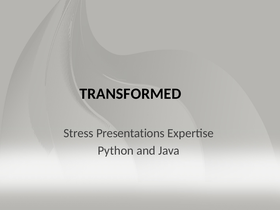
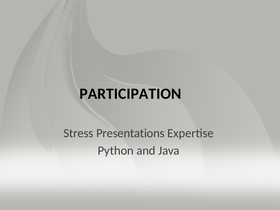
TRANSFORMED: TRANSFORMED -> PARTICIPATION
